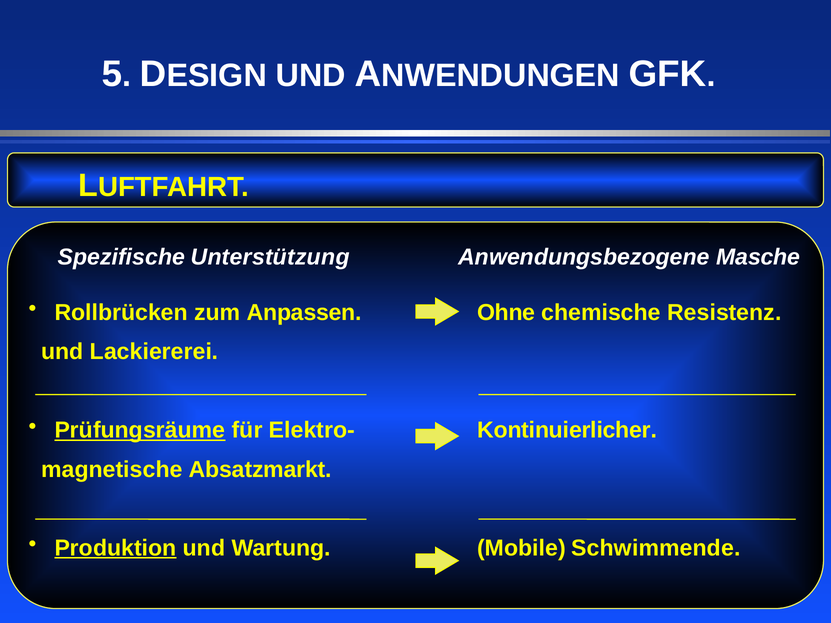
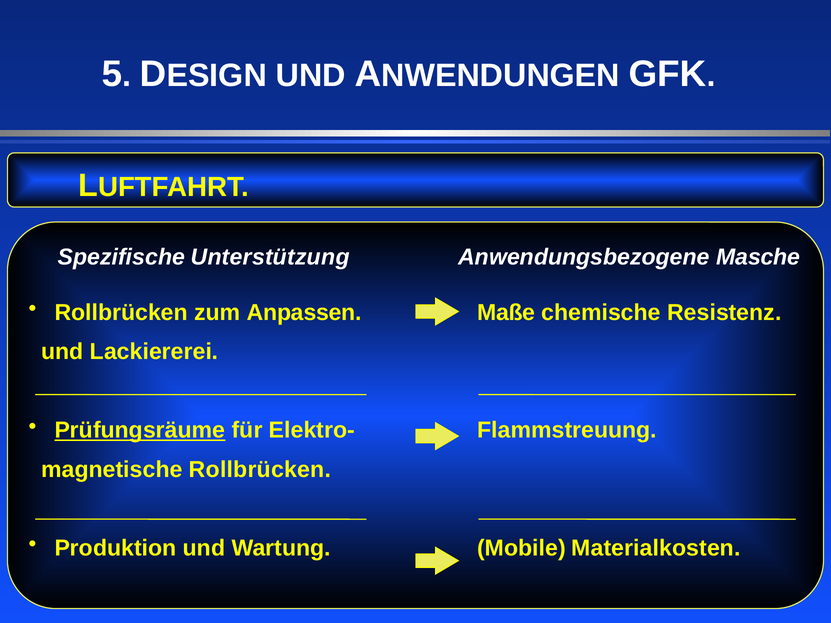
Ohne: Ohne -> Maße
Kontinuierlicher: Kontinuierlicher -> Flammstreuung
magnetische Absatzmarkt: Absatzmarkt -> Rollbrücken
Produktion underline: present -> none
Schwimmende: Schwimmende -> Materialkosten
